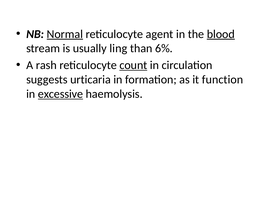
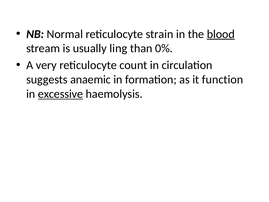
Normal underline: present -> none
agent: agent -> strain
6%: 6% -> 0%
rash: rash -> very
count underline: present -> none
urticaria: urticaria -> anaemic
